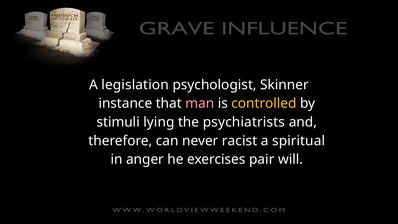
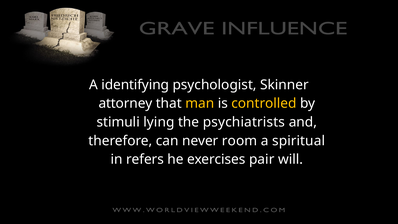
legislation: legislation -> identifying
instance: instance -> attorney
man colour: pink -> yellow
racist: racist -> room
anger: anger -> refers
